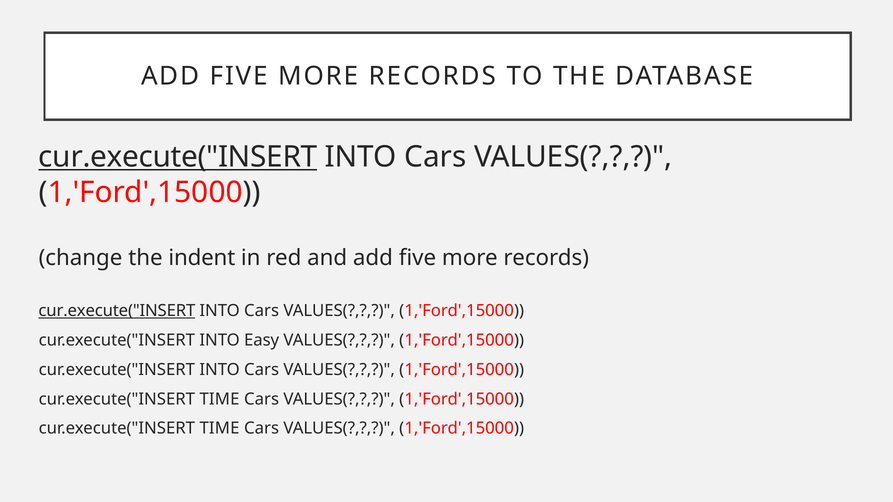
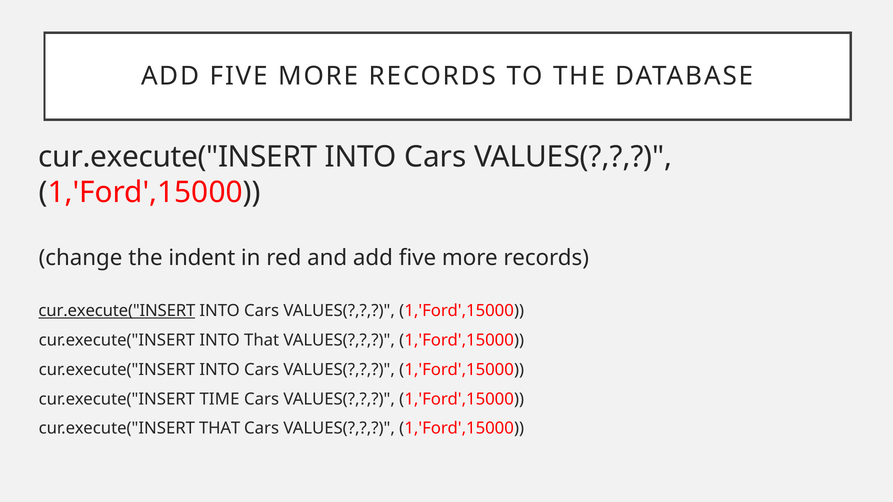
cur.execute("INSERT at (178, 157) underline: present -> none
INTO Easy: Easy -> That
TIME at (219, 429): TIME -> THAT
